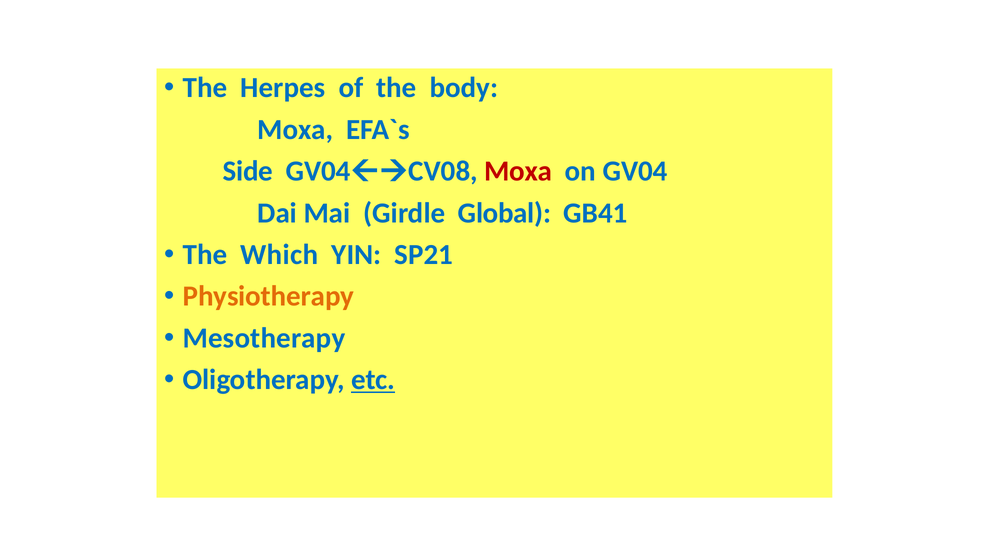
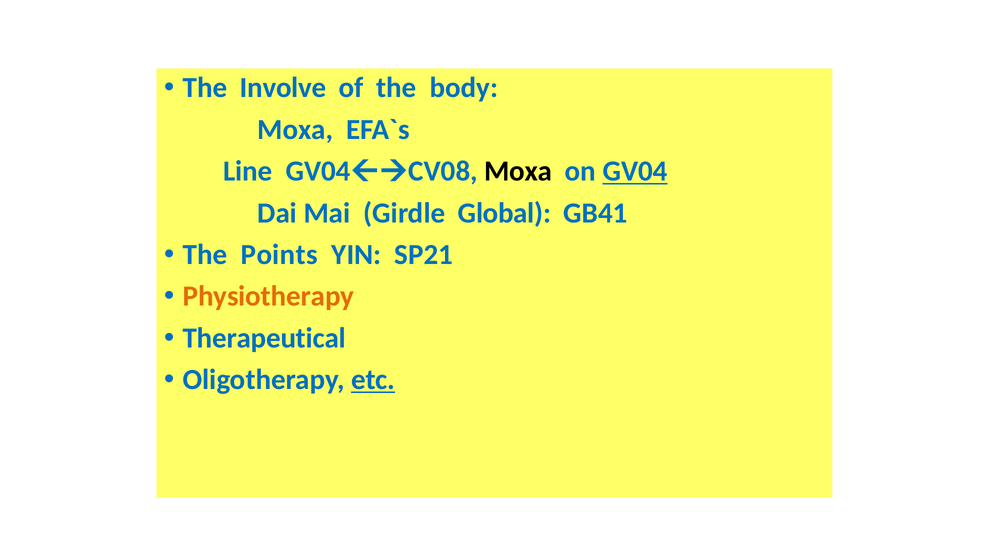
Herpes: Herpes -> Involve
Side: Side -> Line
Moxa at (518, 171) colour: red -> black
GV04 underline: none -> present
Which: Which -> Points
Mesotherapy: Mesotherapy -> Therapeutical
